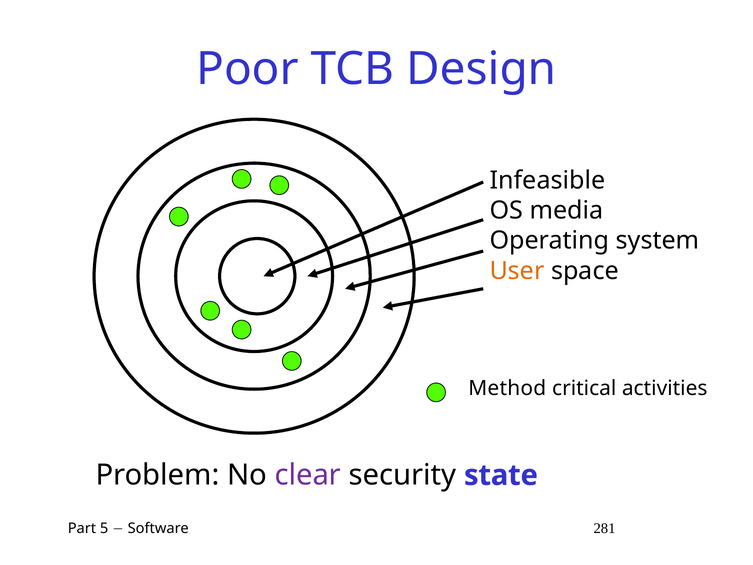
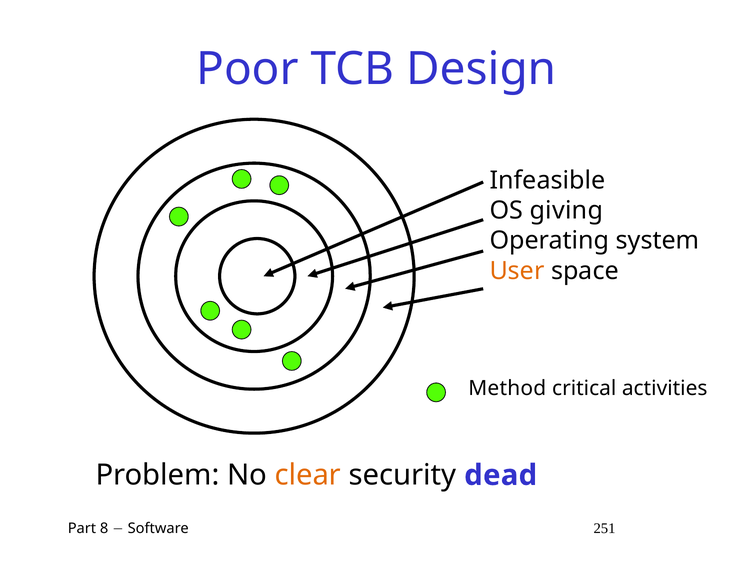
media: media -> giving
clear colour: purple -> orange
state: state -> dead
5: 5 -> 8
281: 281 -> 251
